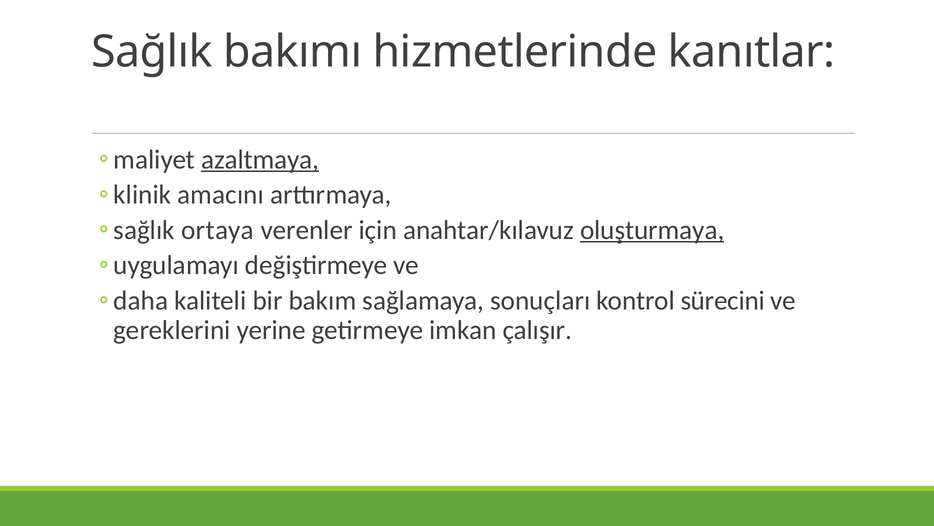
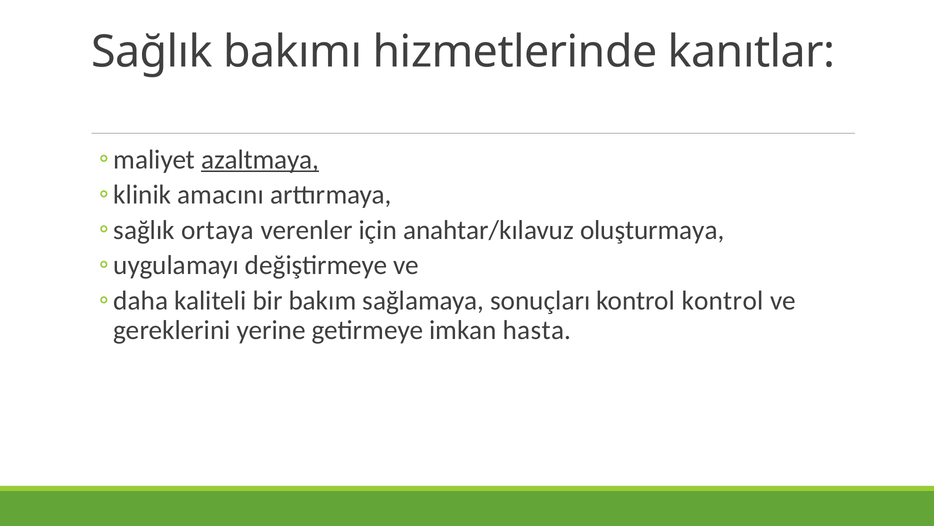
oluşturmaya underline: present -> none
kontrol sürecini: sürecini -> kontrol
çalışır: çalışır -> hasta
